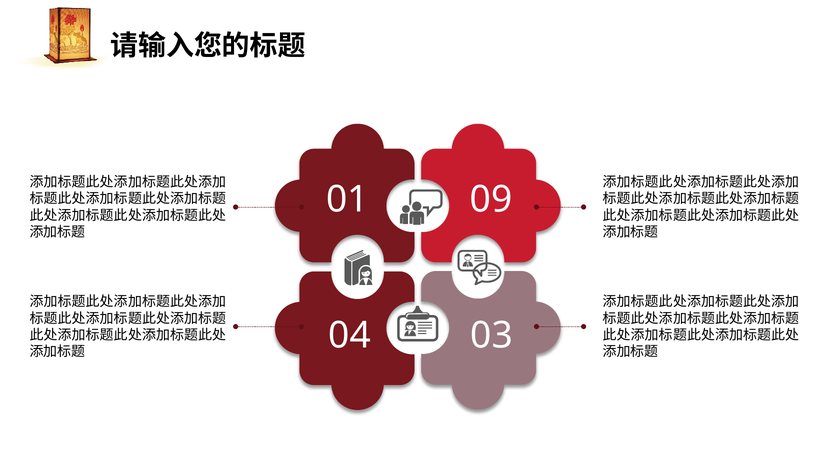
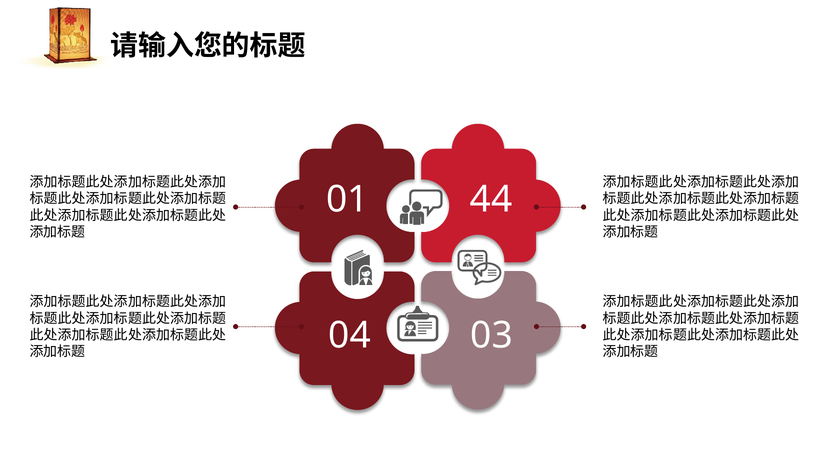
09: 09 -> 44
